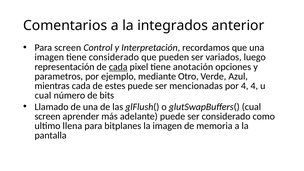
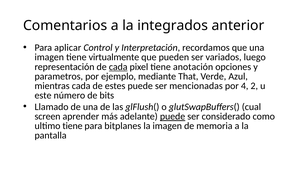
Para screen: screen -> aplicar
tiene considerado: considerado -> virtualmente
Otro: Otro -> That
4 4: 4 -> 2
cual at (43, 95): cual -> este
puede at (173, 116) underline: none -> present
ultimo llena: llena -> tiene
